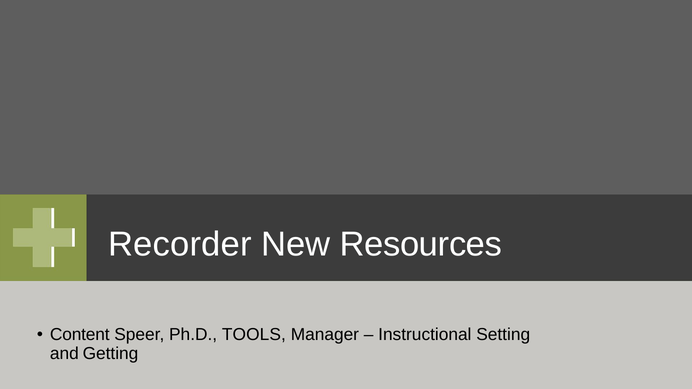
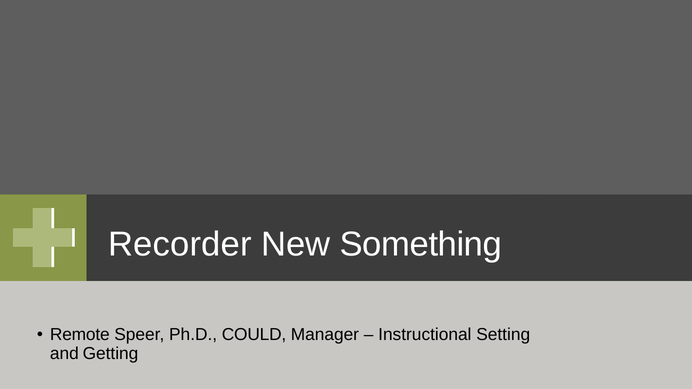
Resources: Resources -> Something
Content: Content -> Remote
TOOLS: TOOLS -> COULD
